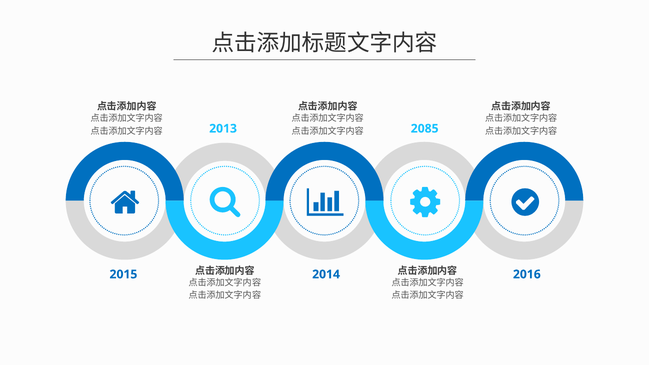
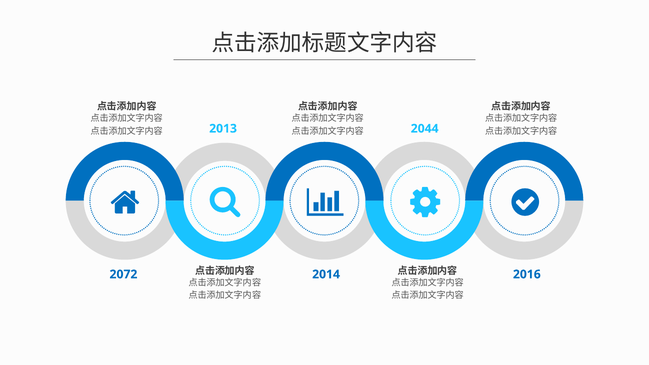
2085: 2085 -> 2044
2015: 2015 -> 2072
